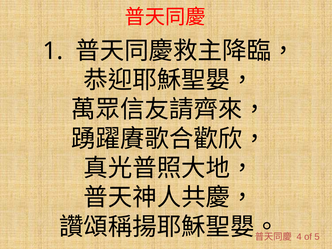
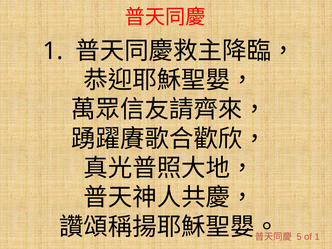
4: 4 -> 5
of 5: 5 -> 1
